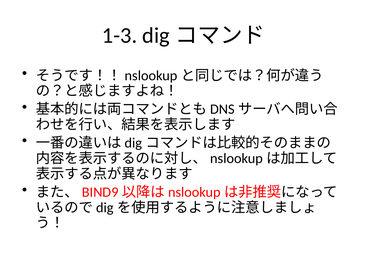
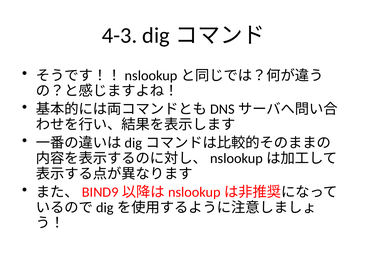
1-3: 1-3 -> 4-3
